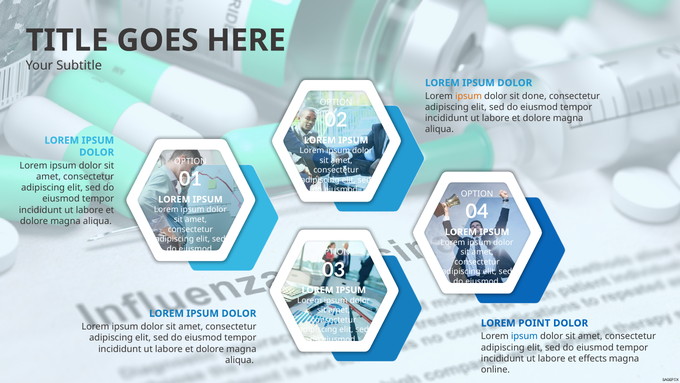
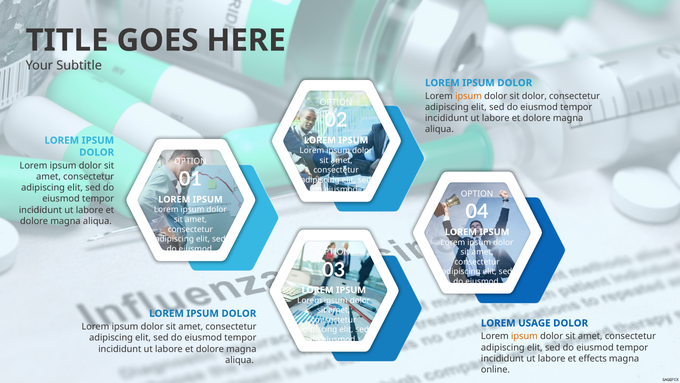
sit done: done -> dolor
POINT: POINT -> USAGE
ipsum at (524, 336) colour: blue -> orange
